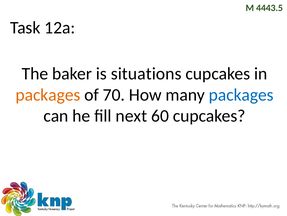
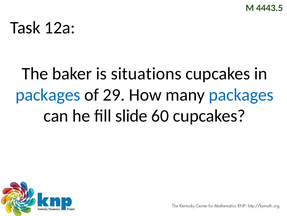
packages at (48, 94) colour: orange -> blue
70: 70 -> 29
next: next -> slide
